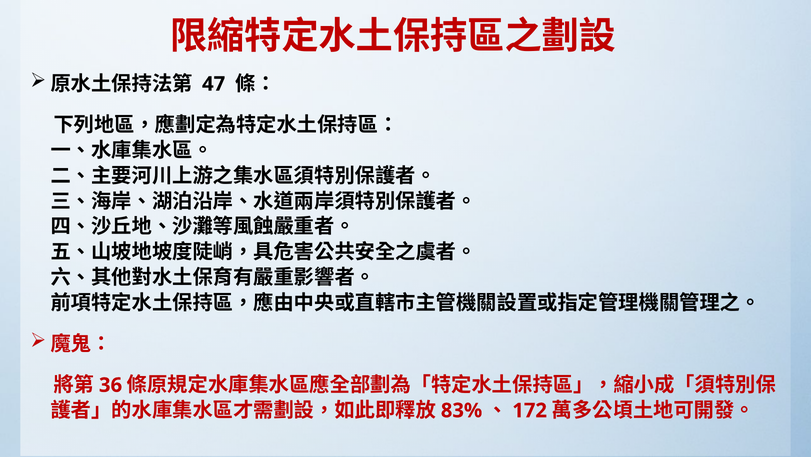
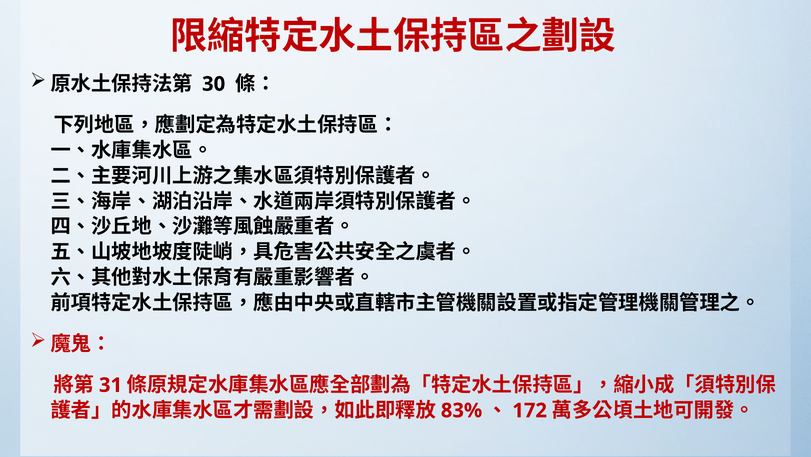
47: 47 -> 30
36: 36 -> 31
